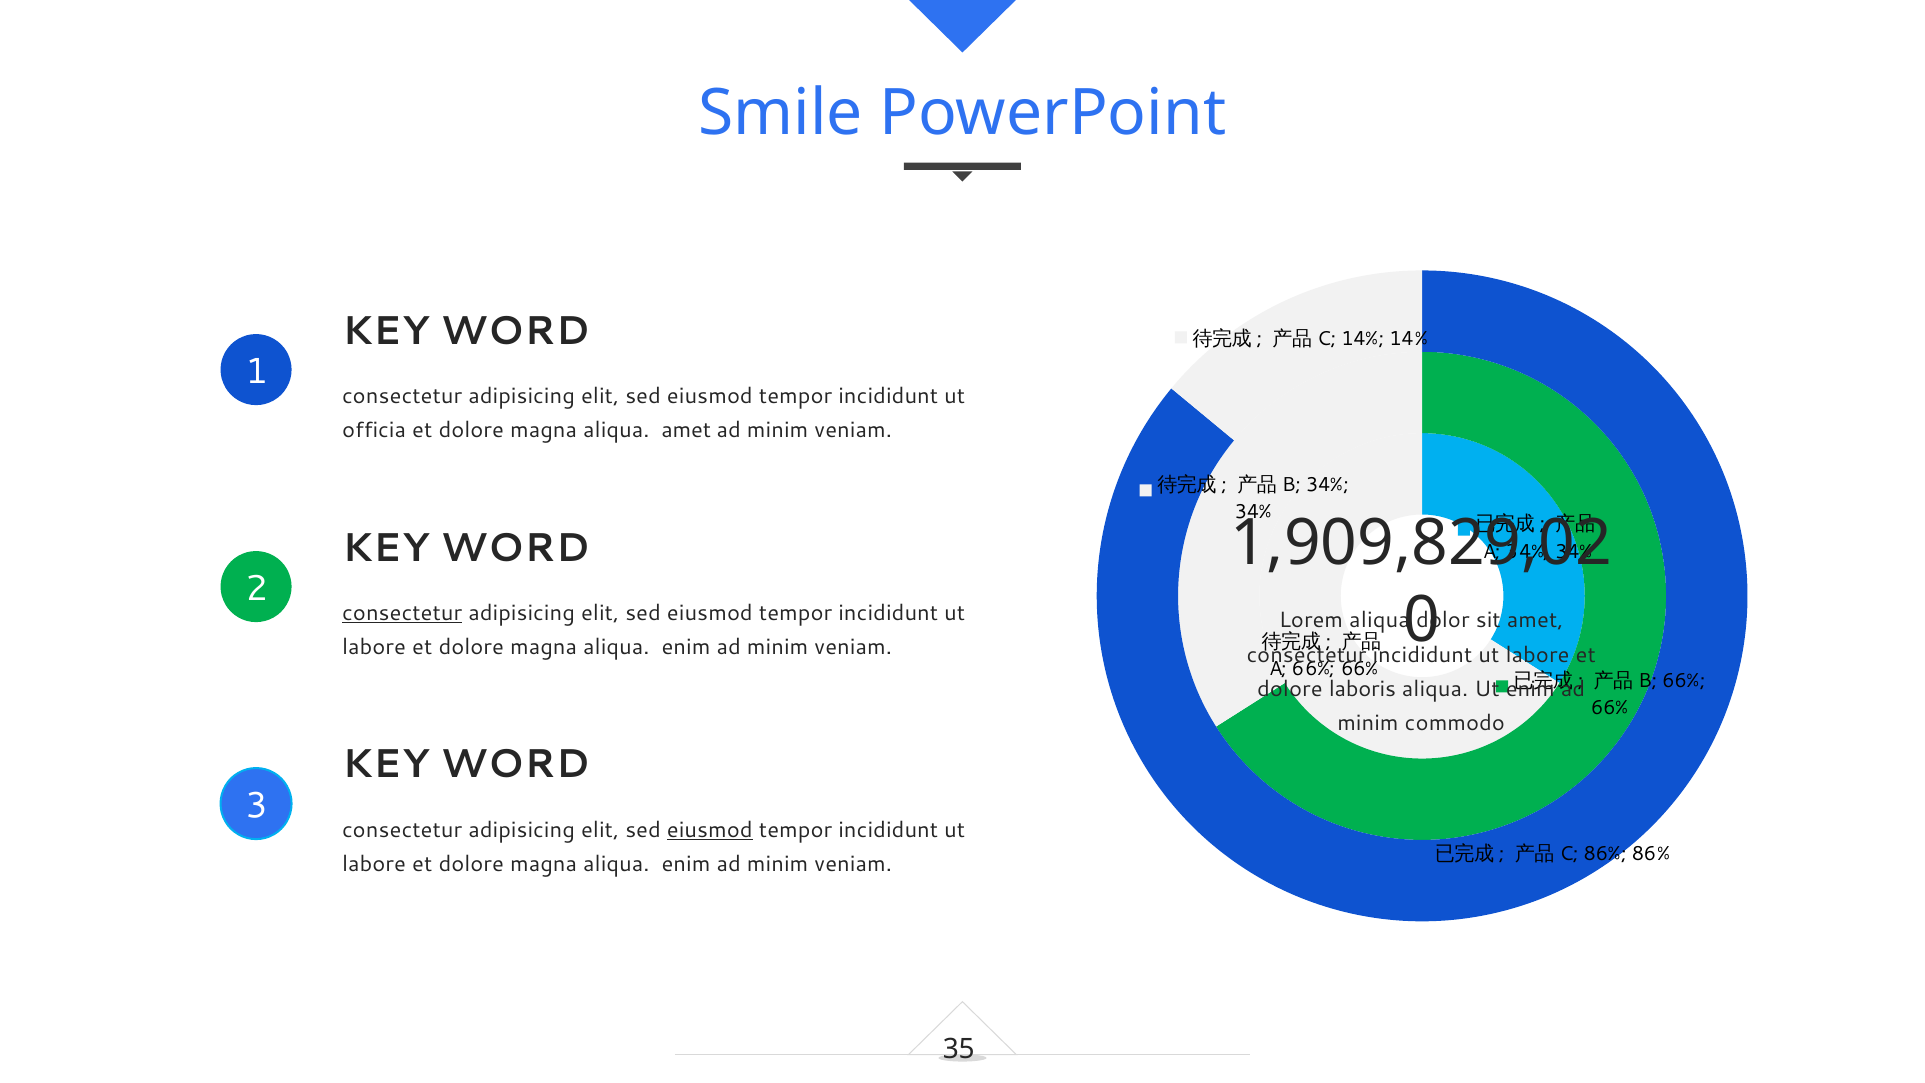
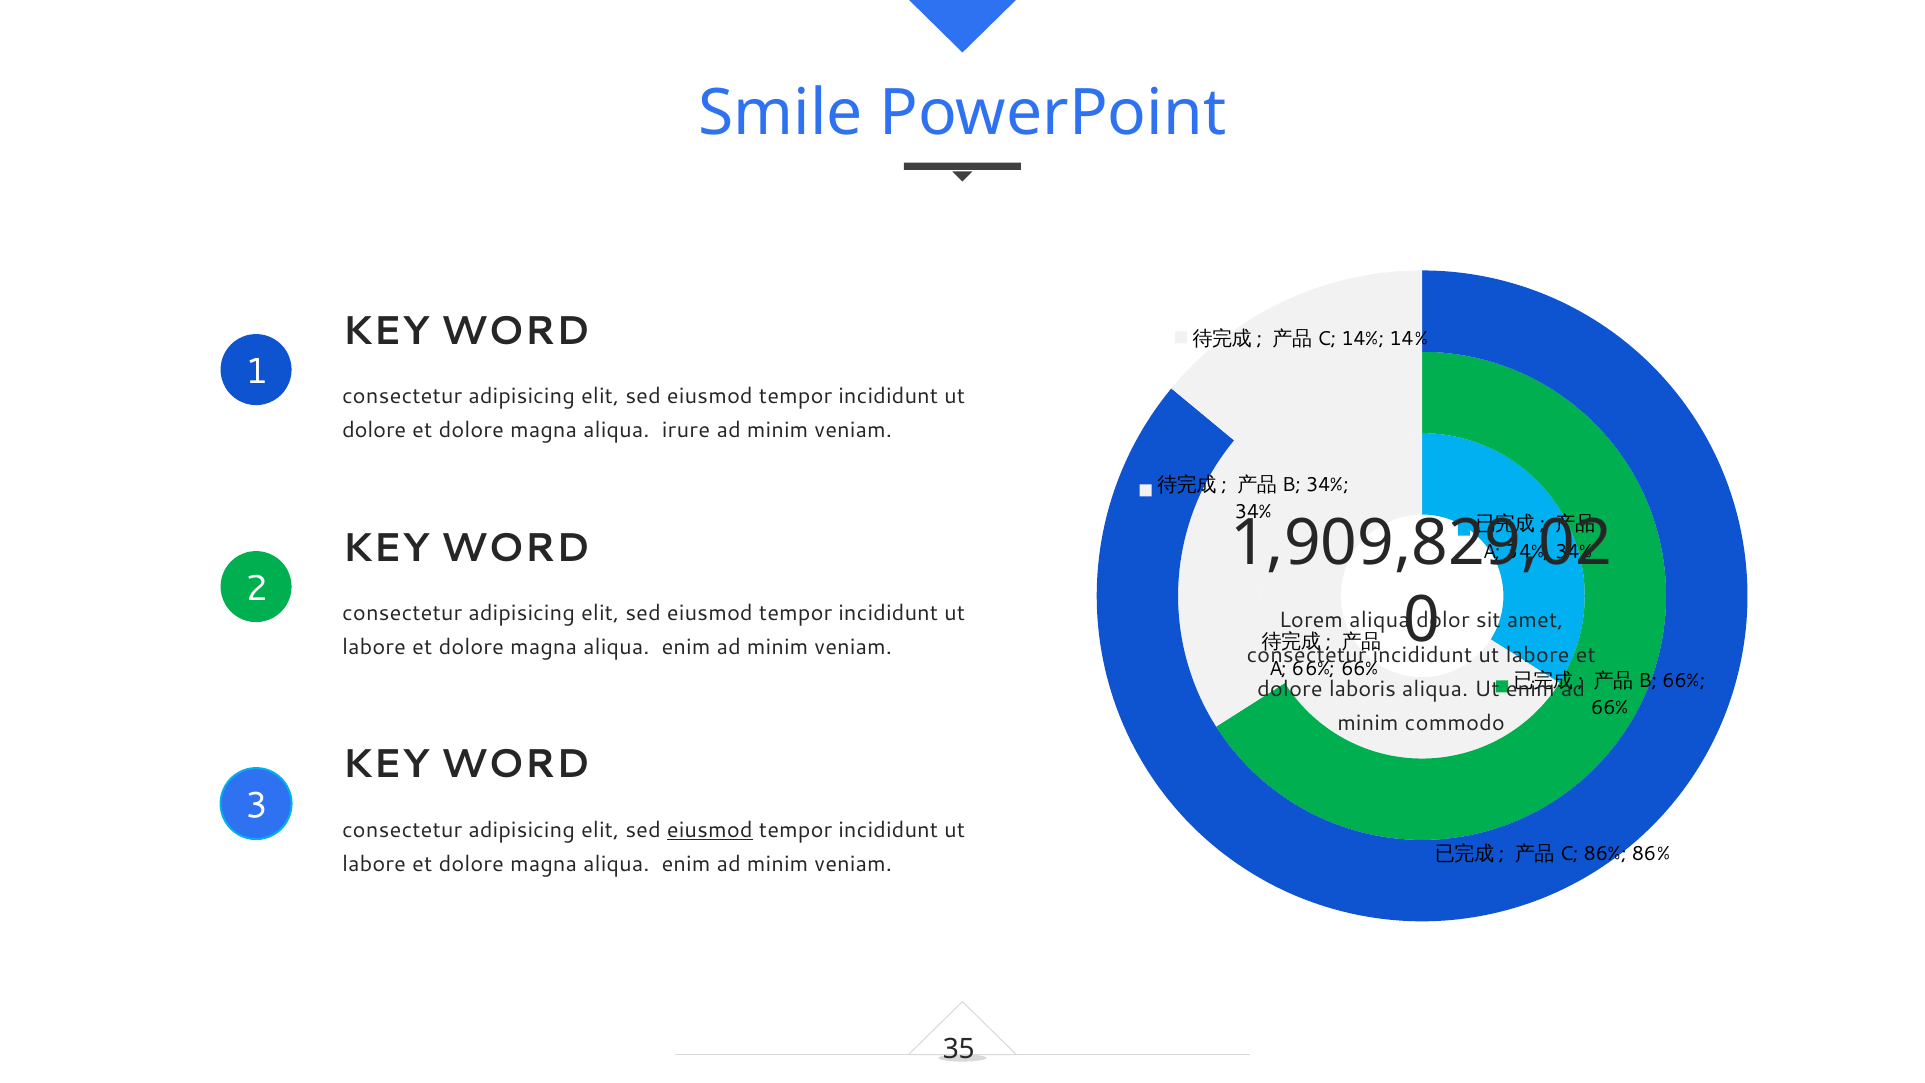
officia at (374, 431): officia -> dolore
aliqua amet: amet -> irure
consectetur at (402, 613) underline: present -> none
